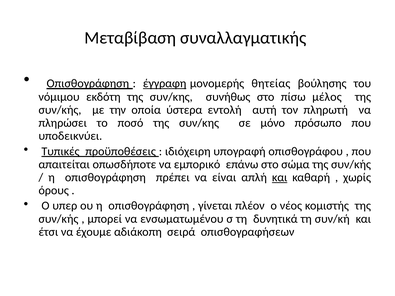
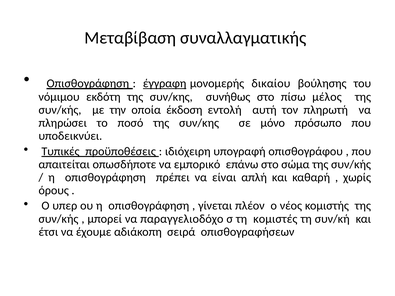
θητείας: θητείας -> δικαίου
ύστερα: ύστερα -> έκδοση
και at (280, 178) underline: present -> none
ενσωματωμένου: ενσωματωμένου -> παραγγελιοδόχο
δυνητικά: δυνητικά -> κομιστές
